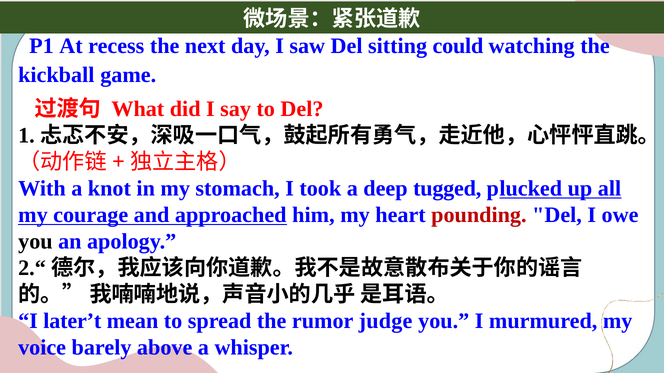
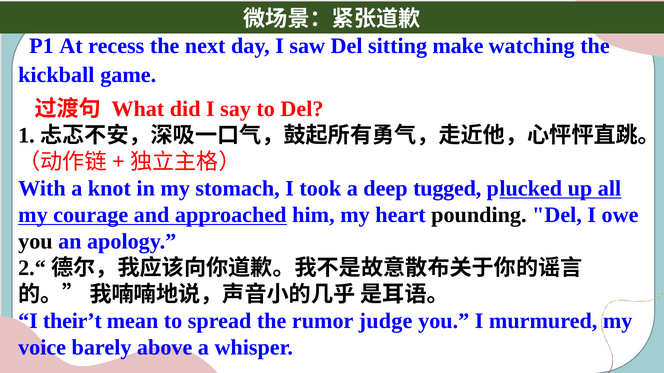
could: could -> make
pounding colour: red -> black
later’t: later’t -> their’t
